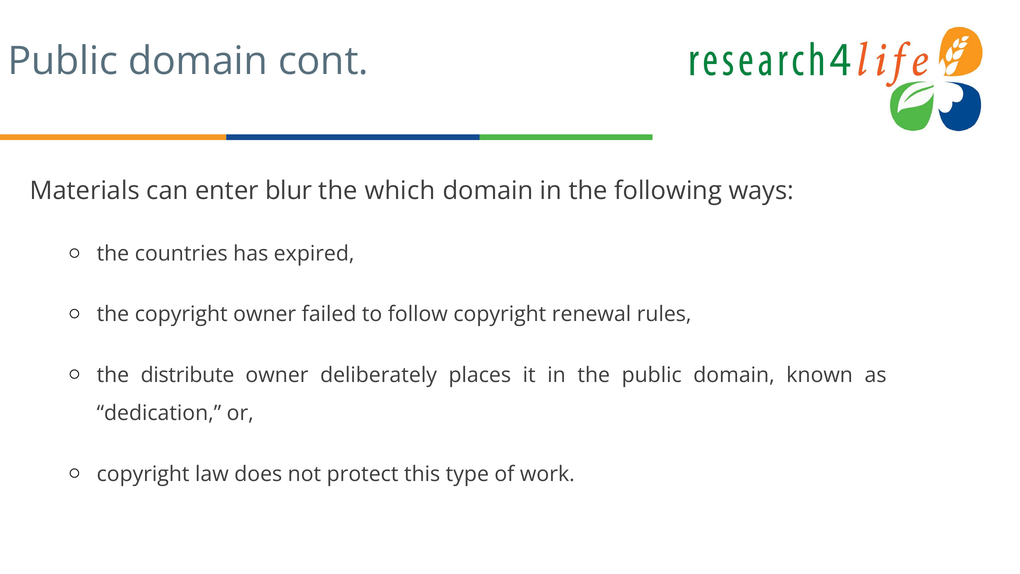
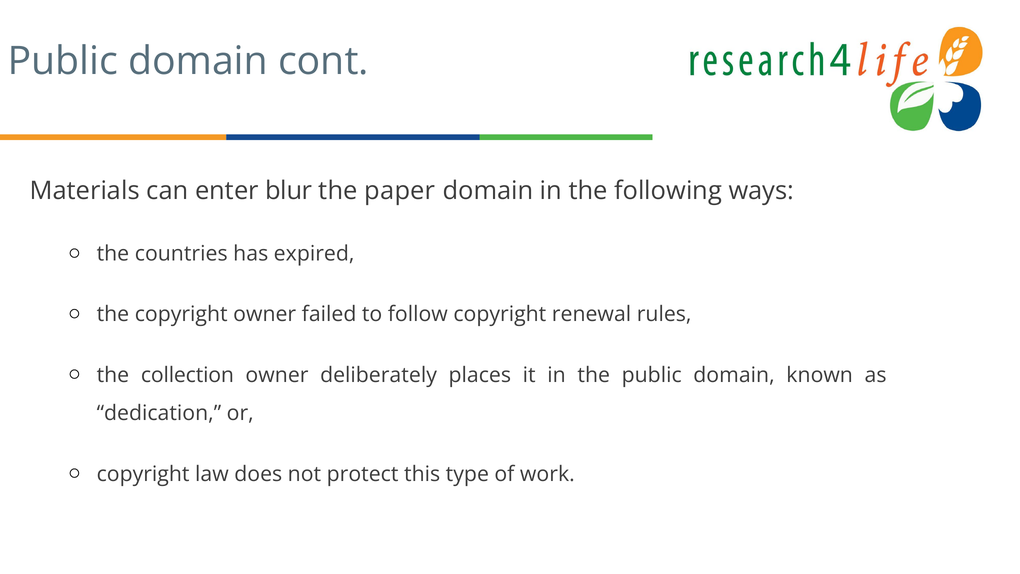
which: which -> paper
distribute: distribute -> collection
